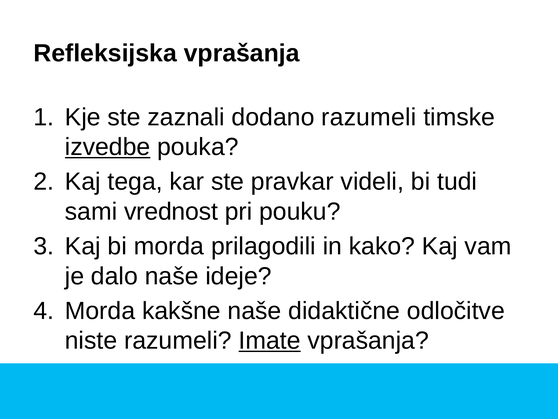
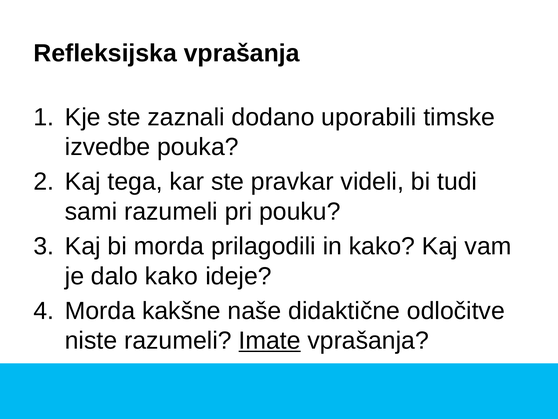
dodano razumeli: razumeli -> uporabili
izvedbe underline: present -> none
sami vrednost: vrednost -> razumeli
dalo naše: naše -> kako
